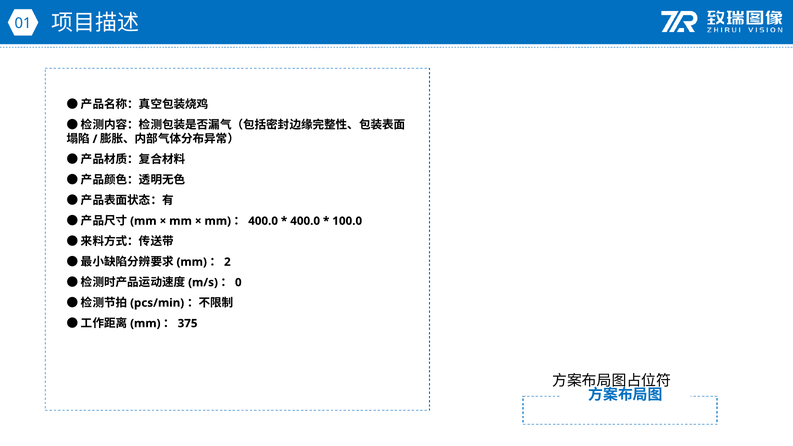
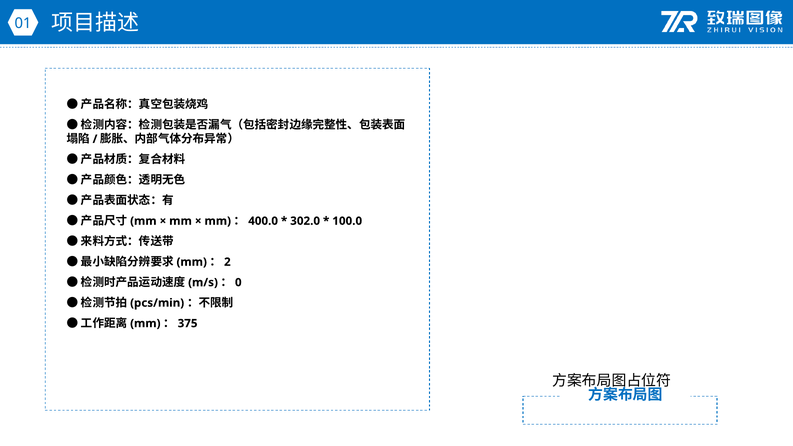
400.0 at (305, 221): 400.0 -> 302.0
